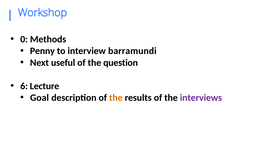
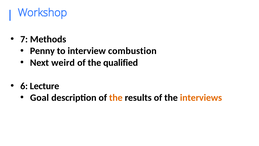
0: 0 -> 7
barramundi: barramundi -> combustion
useful: useful -> weird
question: question -> qualified
interviews colour: purple -> orange
